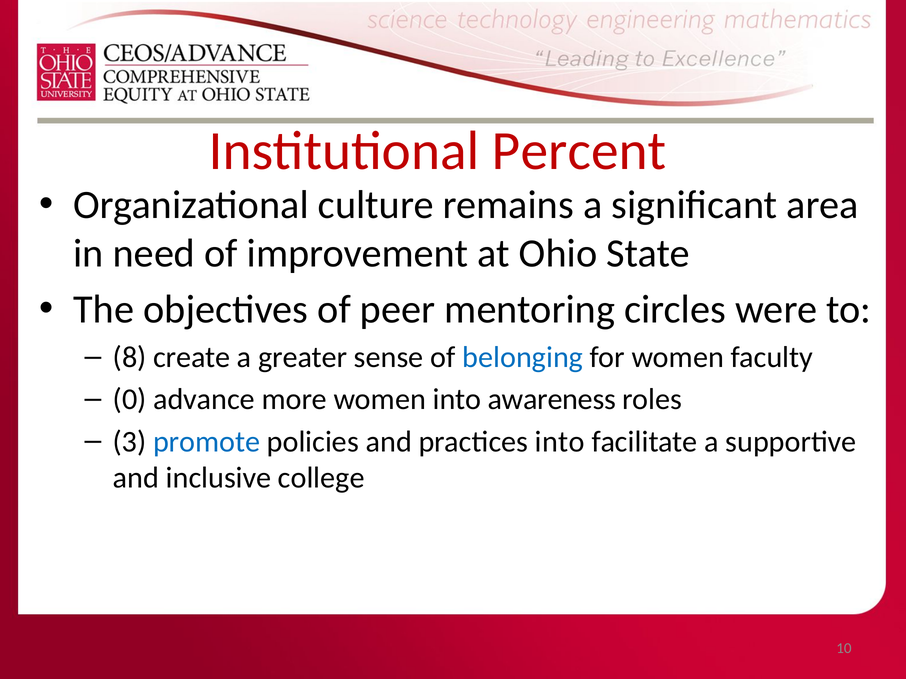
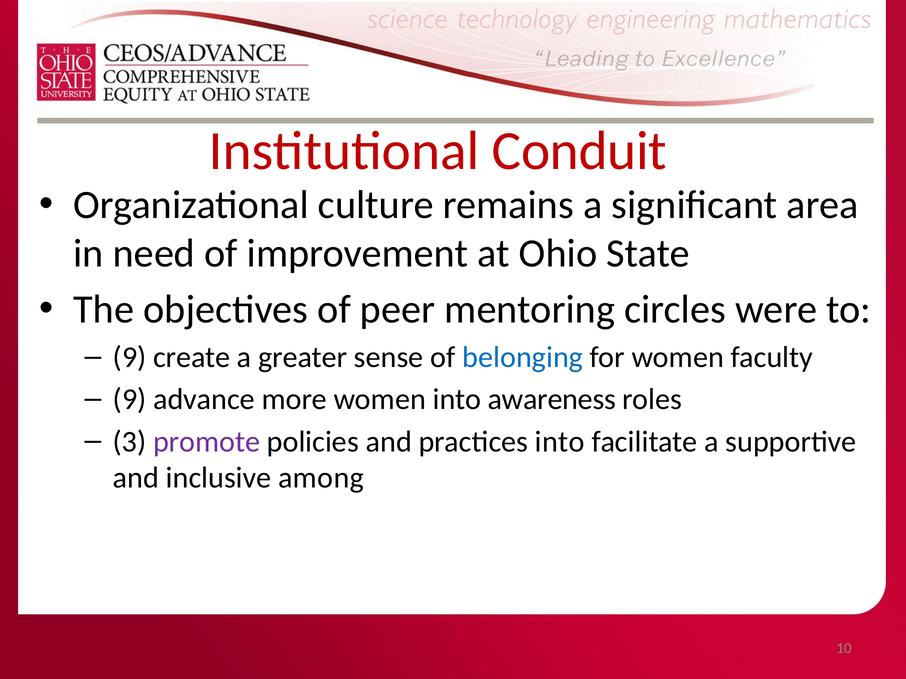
Percent: Percent -> Conduit
8 at (130, 357): 8 -> 9
0 at (130, 400): 0 -> 9
promote colour: blue -> purple
college: college -> among
